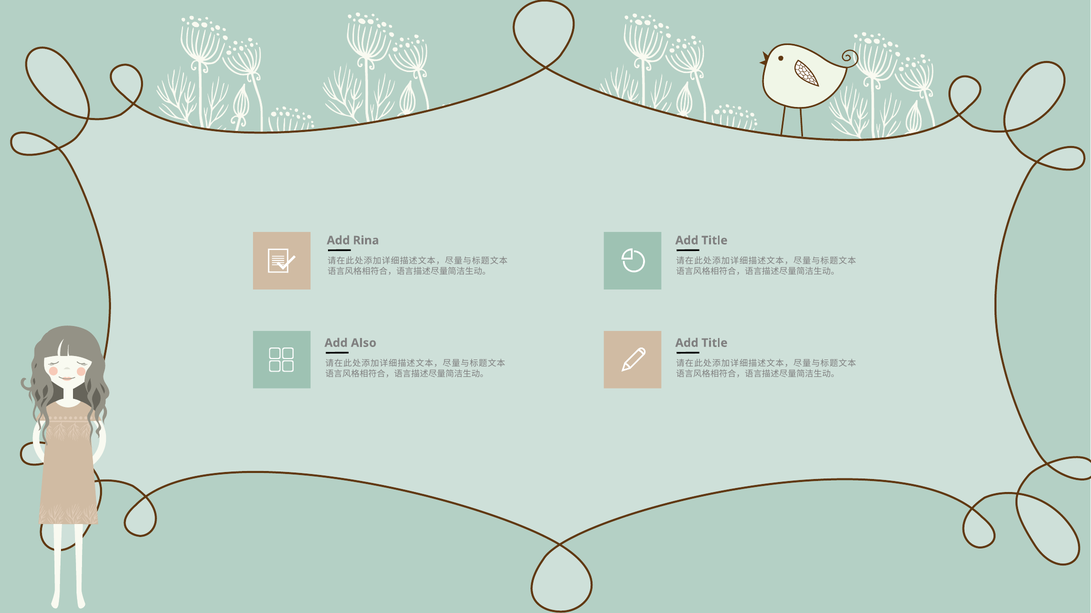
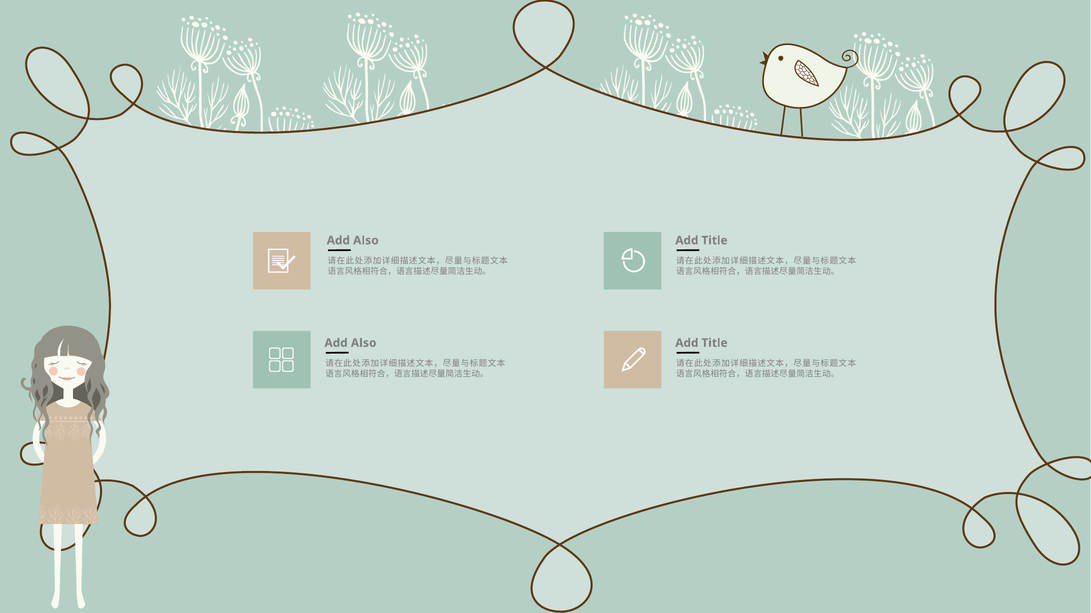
Rina at (366, 241): Rina -> Also
